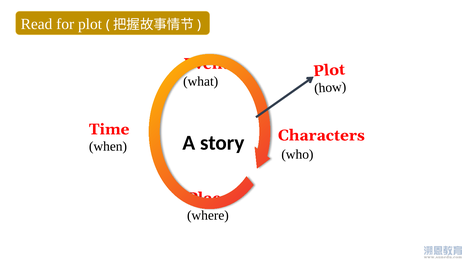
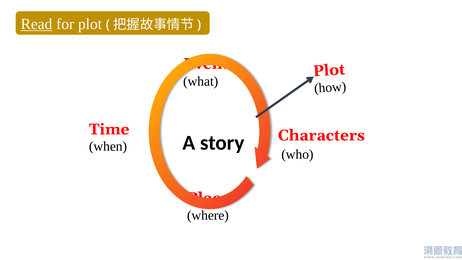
Read underline: none -> present
